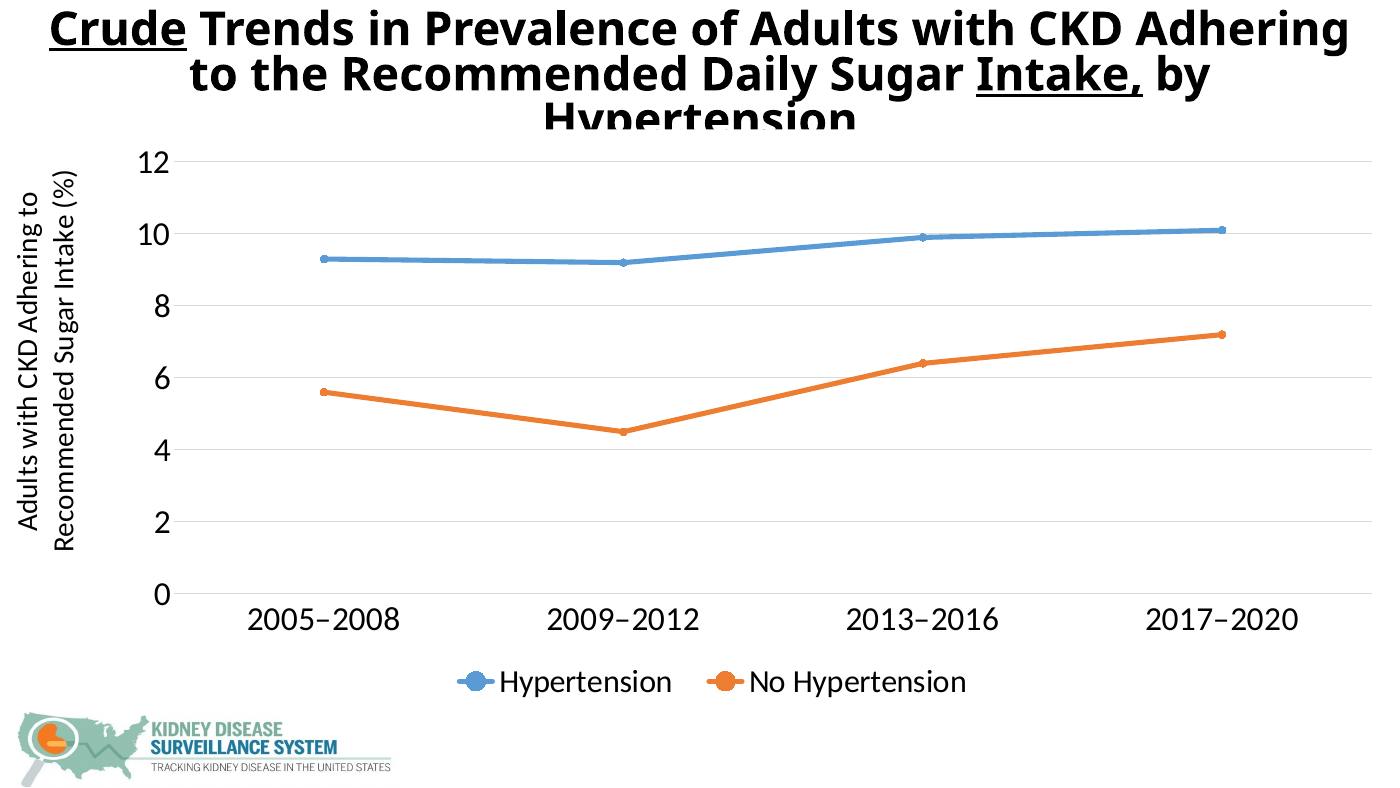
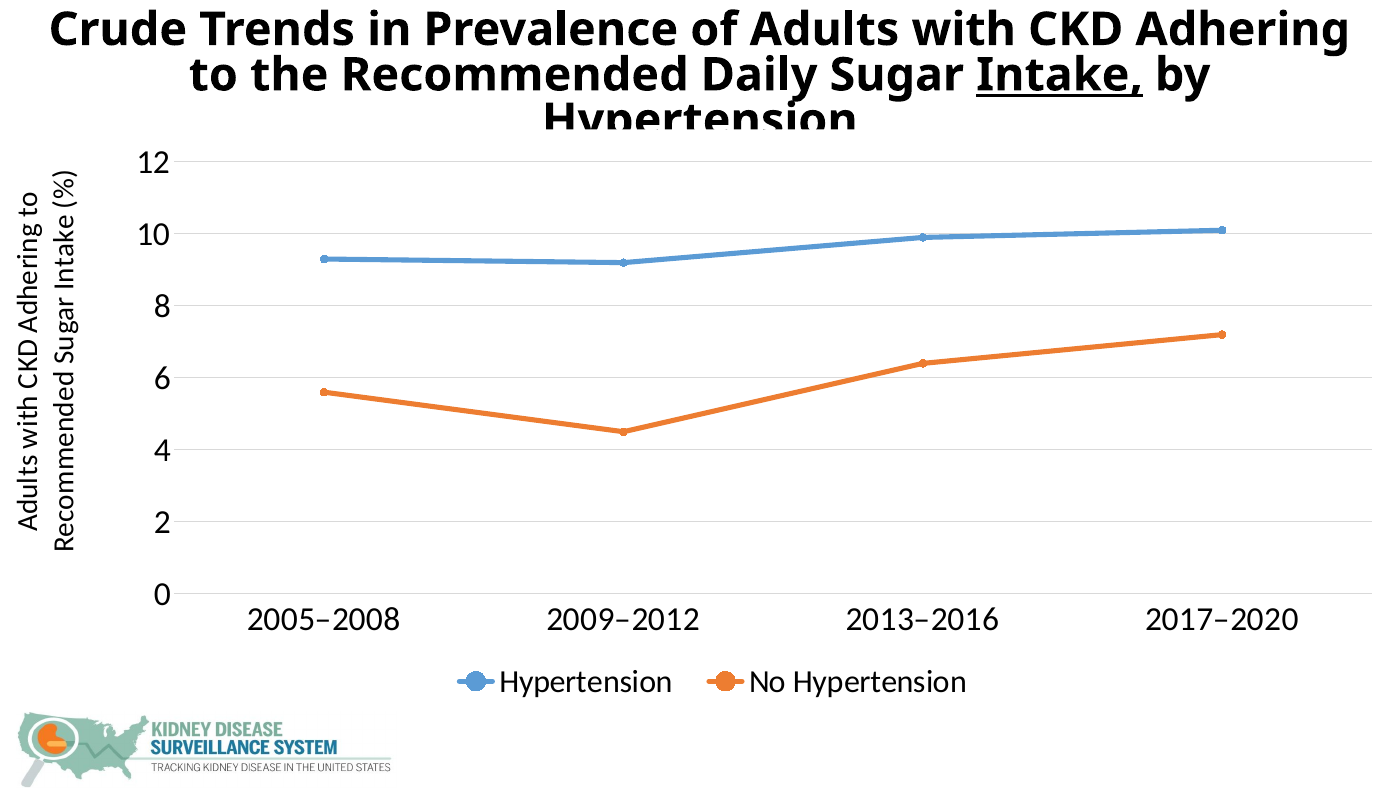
Crude underline: present -> none
